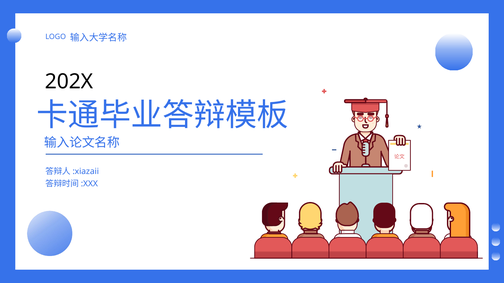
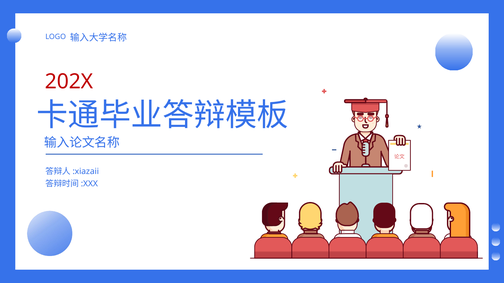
202X colour: black -> red
